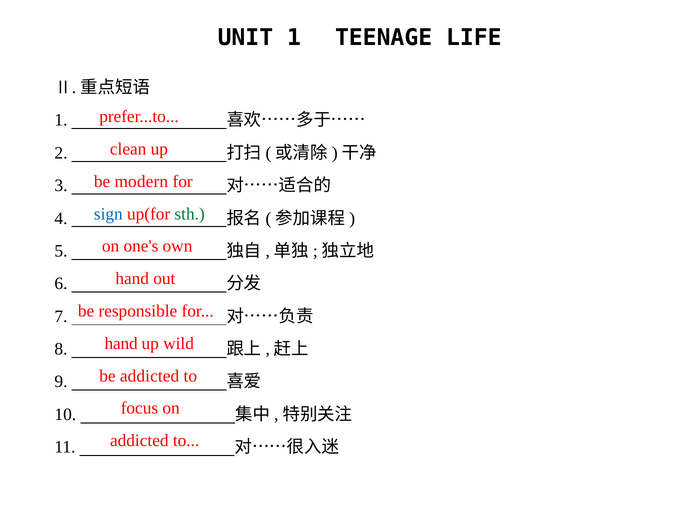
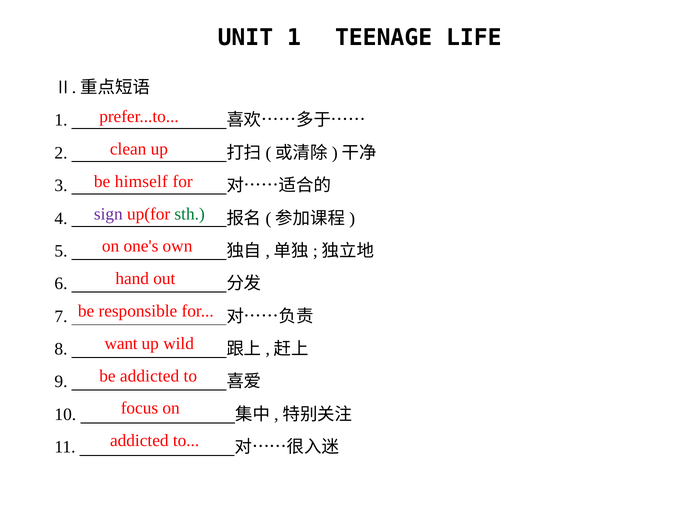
modern: modern -> himself
sign colour: blue -> purple
hand at (121, 344): hand -> want
